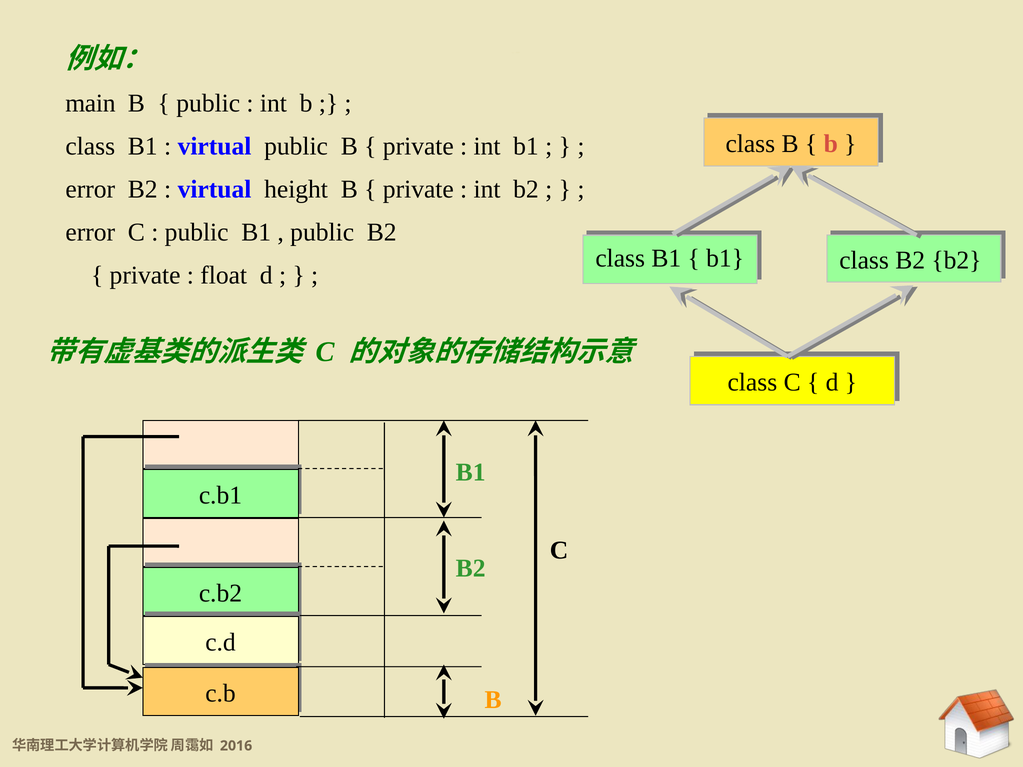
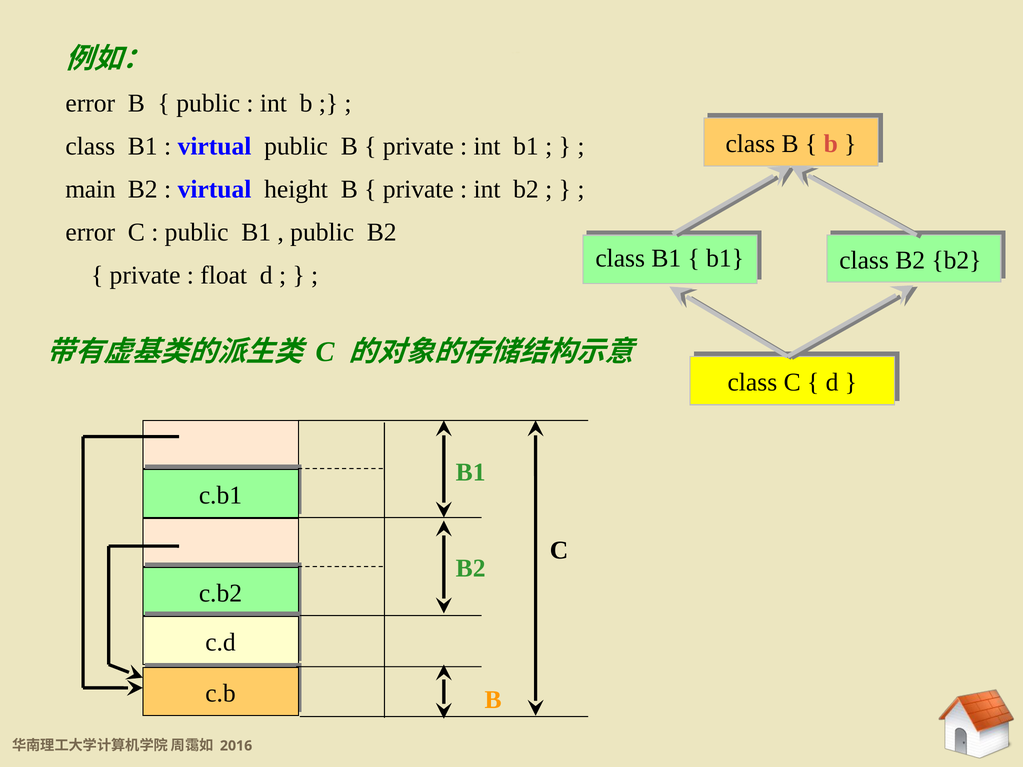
main at (90, 103): main -> error
error at (90, 189): error -> main
